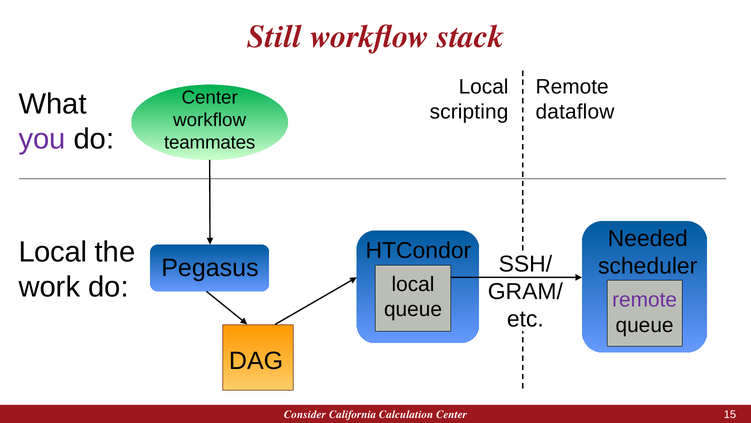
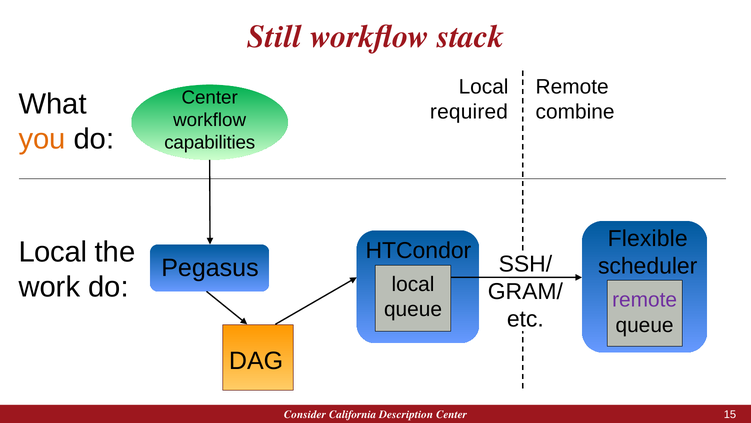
scripting: scripting -> required
dataflow: dataflow -> combine
you colour: purple -> orange
teammates: teammates -> capabilities
Needed: Needed -> Flexible
Calculation: Calculation -> Description
